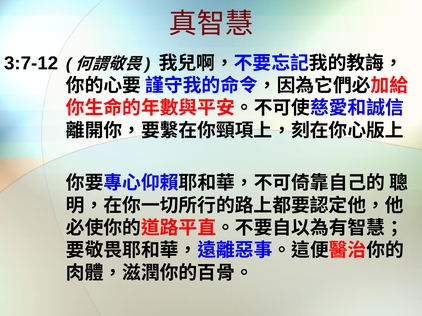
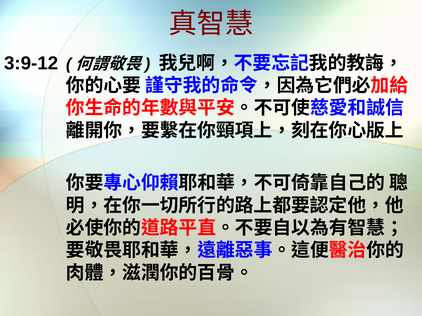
3:7-12: 3:7-12 -> 3:9-12
